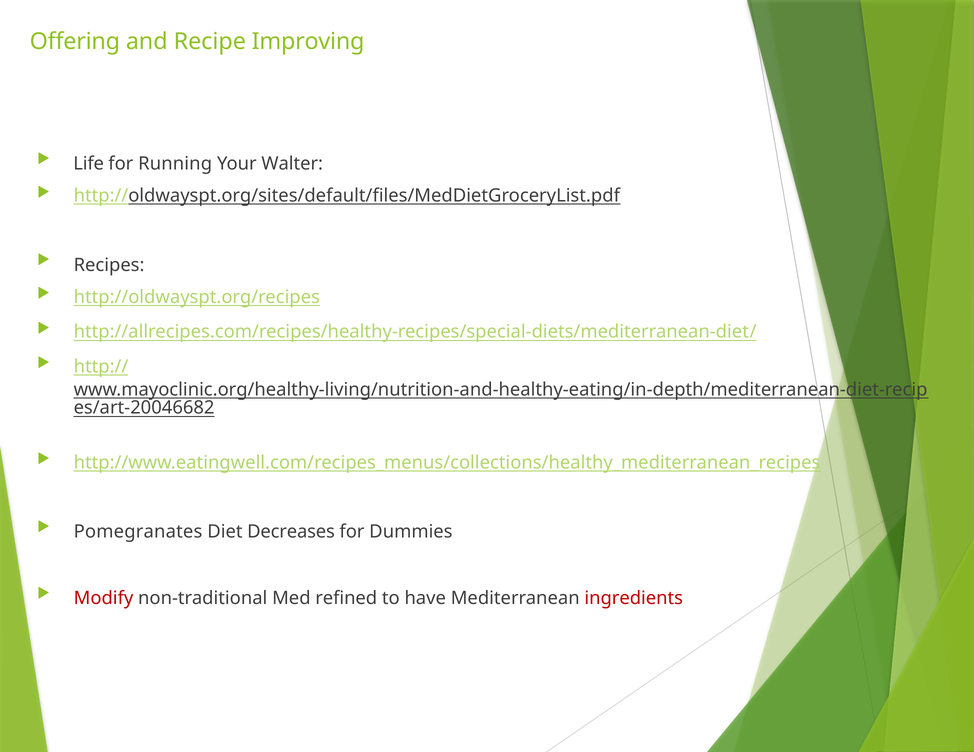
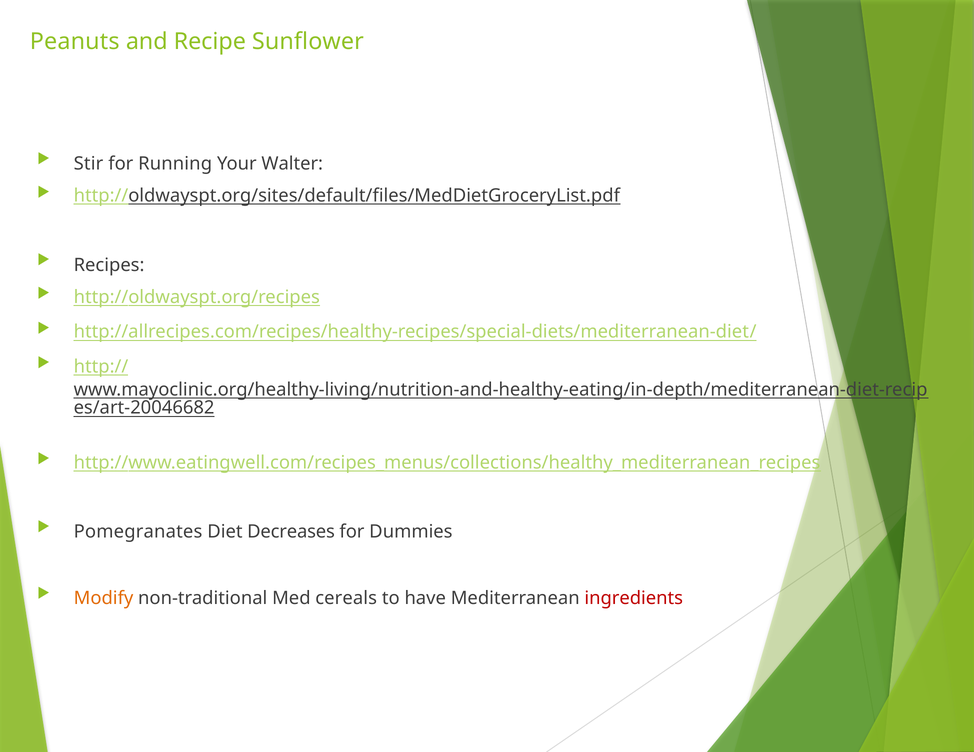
Offering: Offering -> Peanuts
Improving: Improving -> Sunflower
Life: Life -> Stir
Modify colour: red -> orange
refined: refined -> cereals
